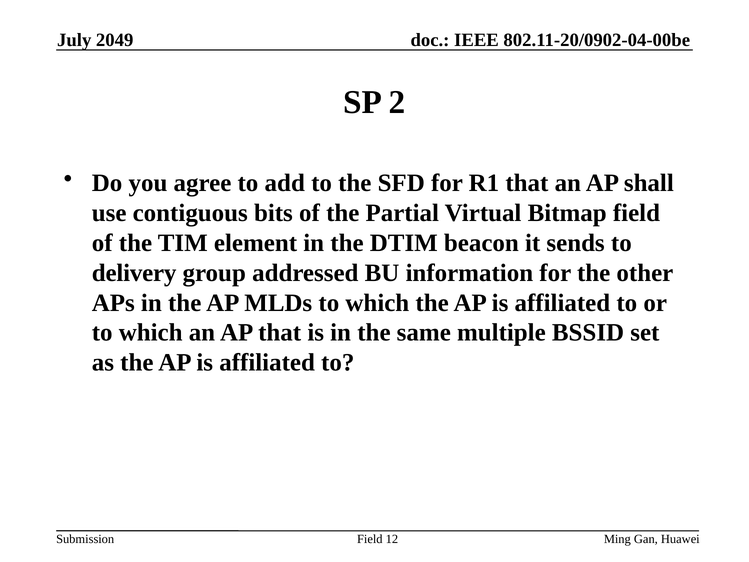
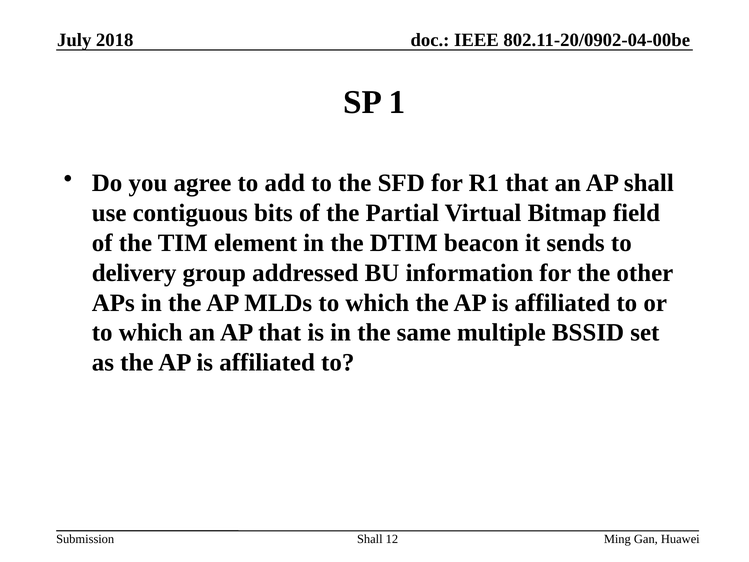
2049: 2049 -> 2018
2: 2 -> 1
Field at (370, 539): Field -> Shall
